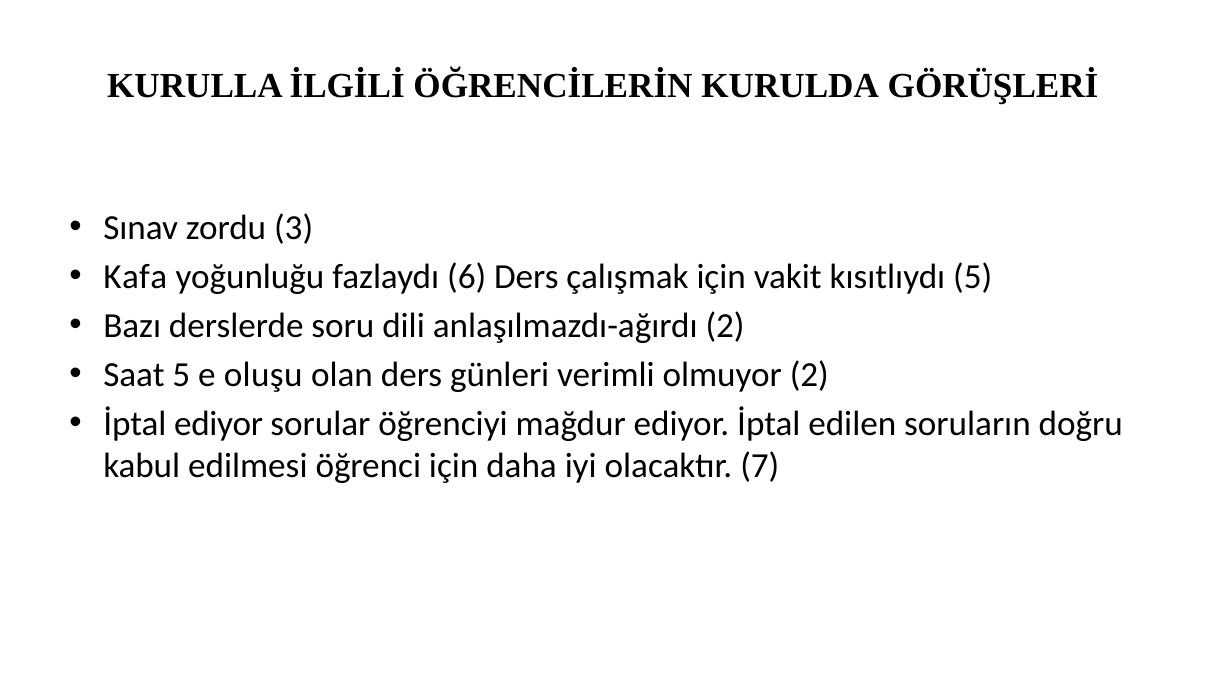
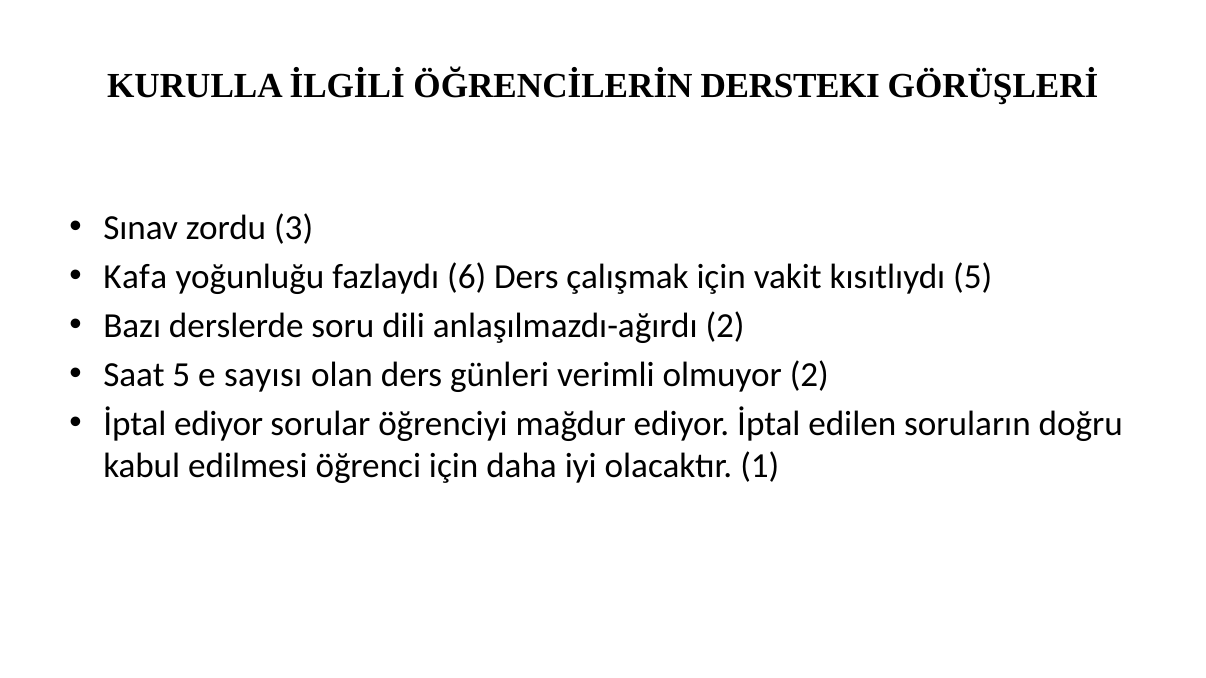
KURULDA: KURULDA -> DERSTEKI
oluşu: oluşu -> sayısı
7: 7 -> 1
